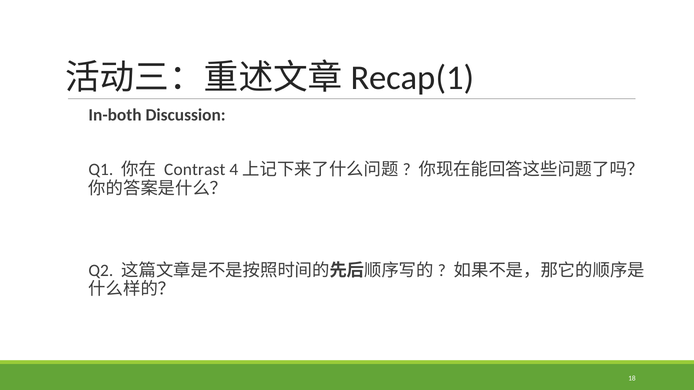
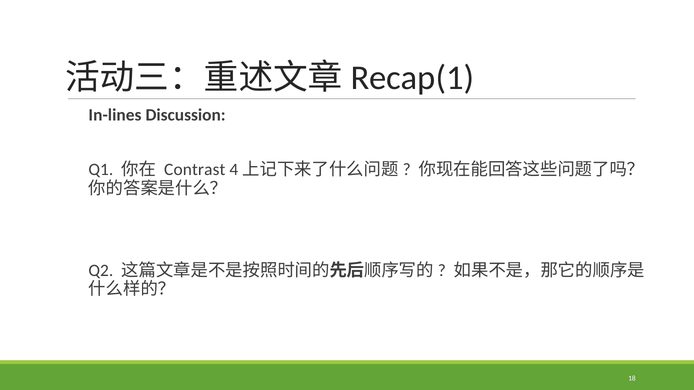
In-both: In-both -> In-lines
